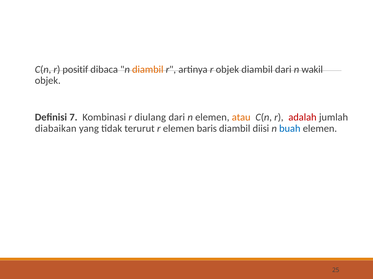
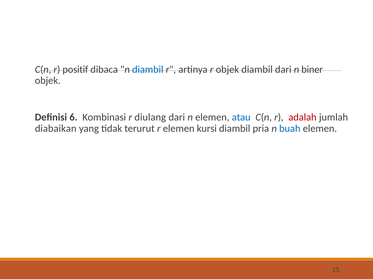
diambil at (148, 70) colour: orange -> blue
wakil: wakil -> biner
7: 7 -> 6
atau colour: orange -> blue
baris: baris -> kursi
diisi: diisi -> pria
